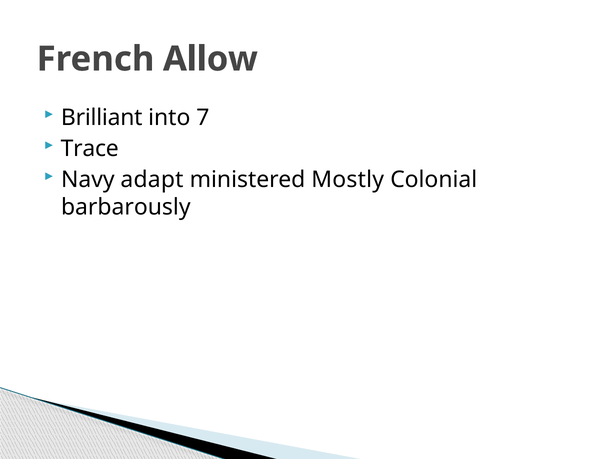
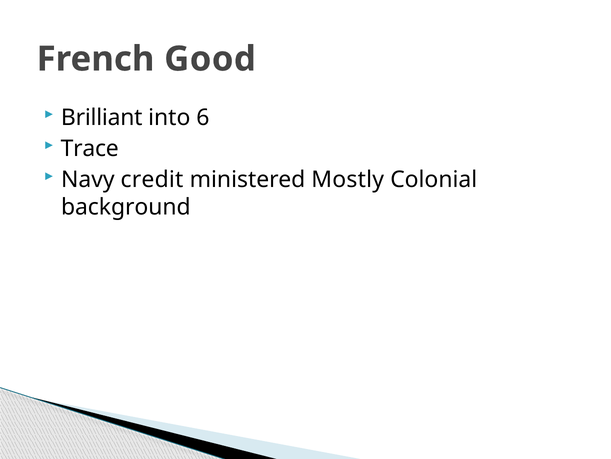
Allow: Allow -> Good
7: 7 -> 6
adapt: adapt -> credit
barbarously: barbarously -> background
